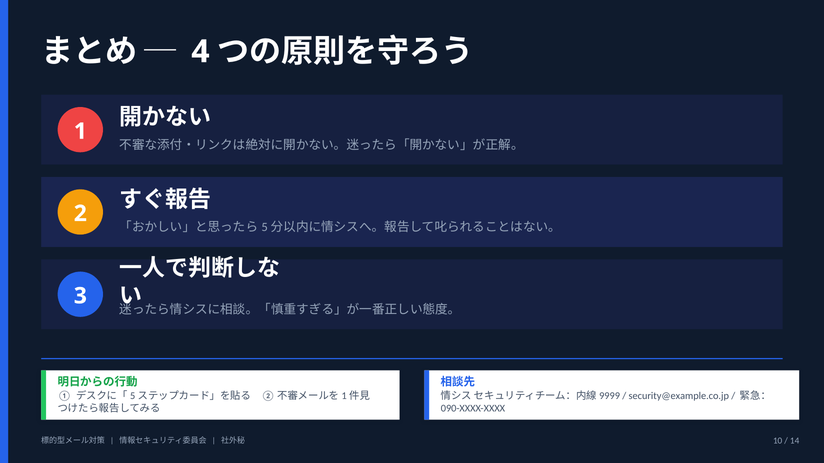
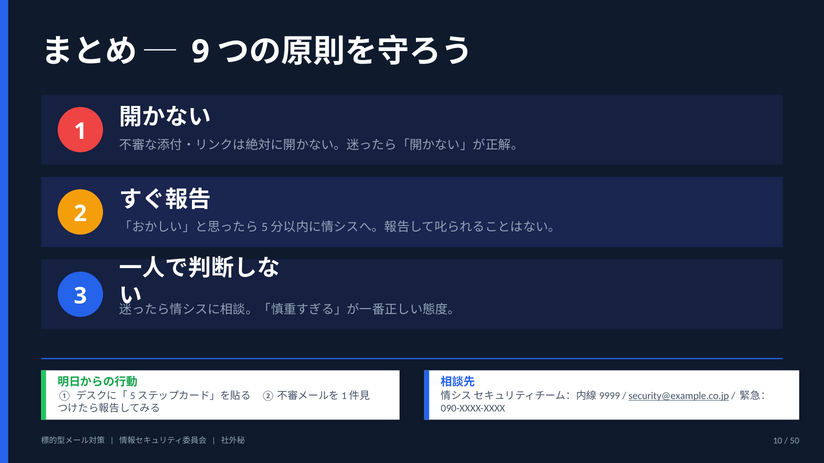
4: 4 -> 9
security@example.co.jp underline: none -> present
14: 14 -> 50
